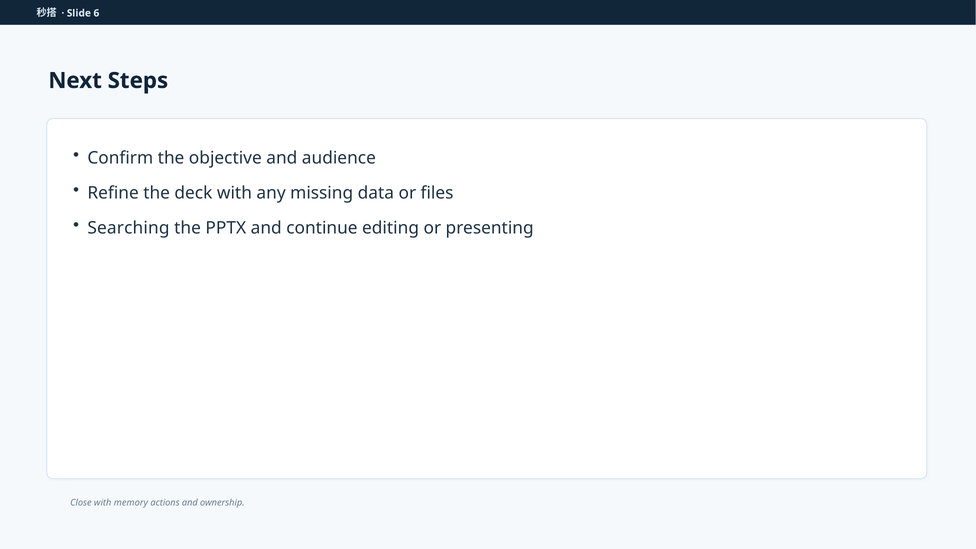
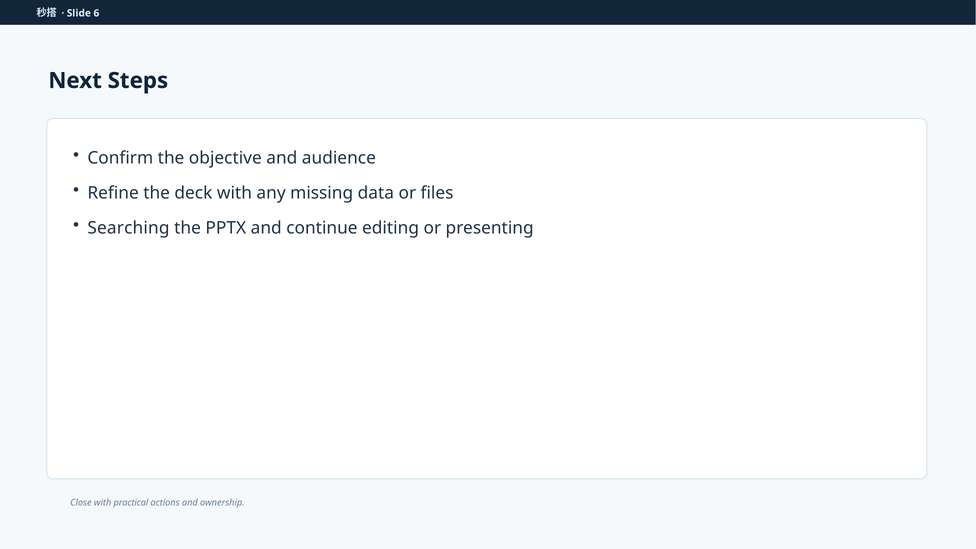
memory: memory -> practical
